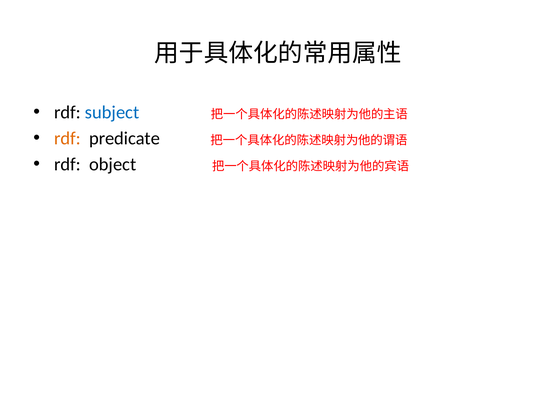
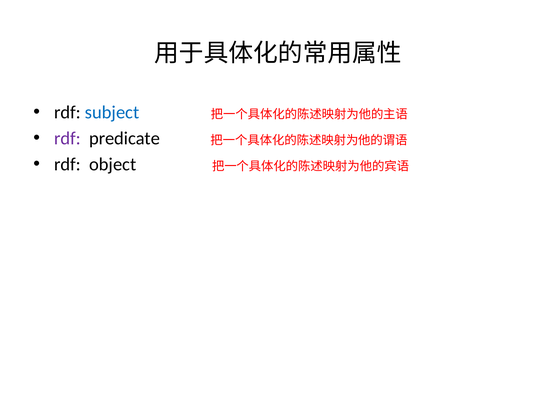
rdf at (68, 138) colour: orange -> purple
